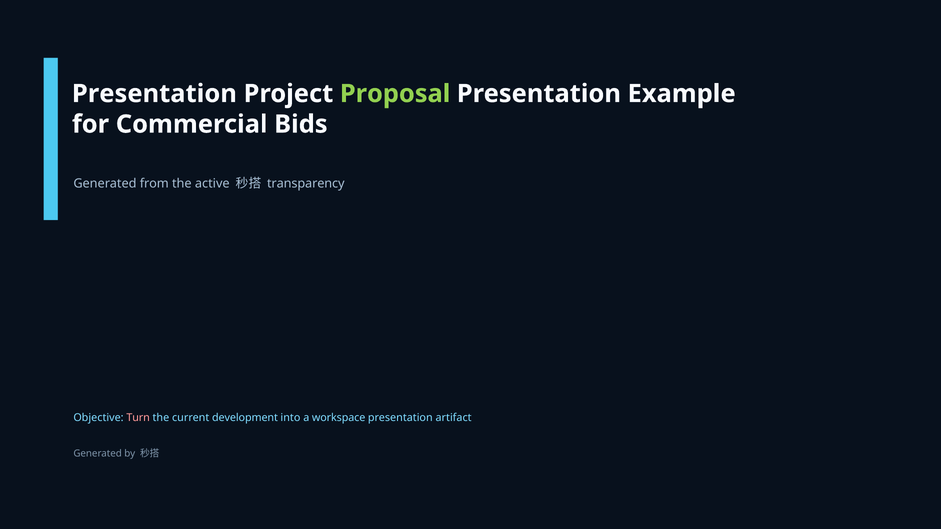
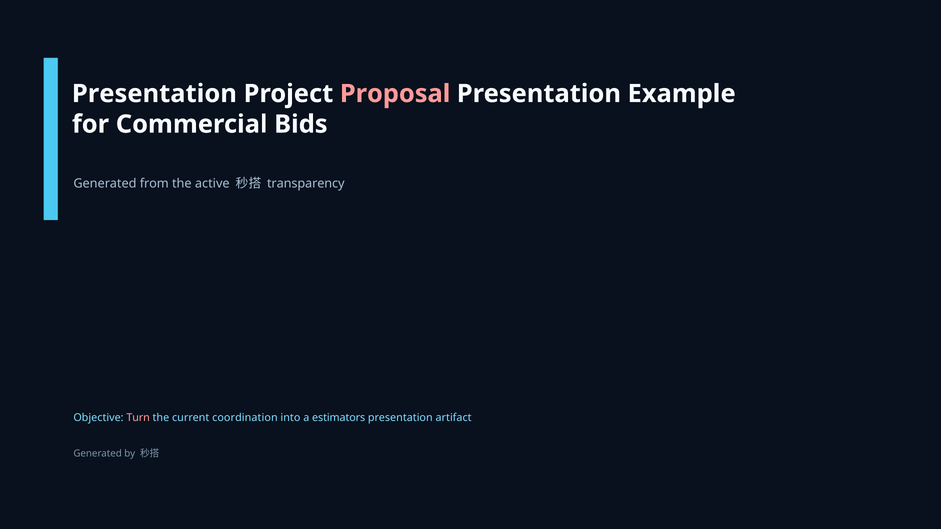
Proposal colour: light green -> pink
development: development -> coordination
workspace: workspace -> estimators
